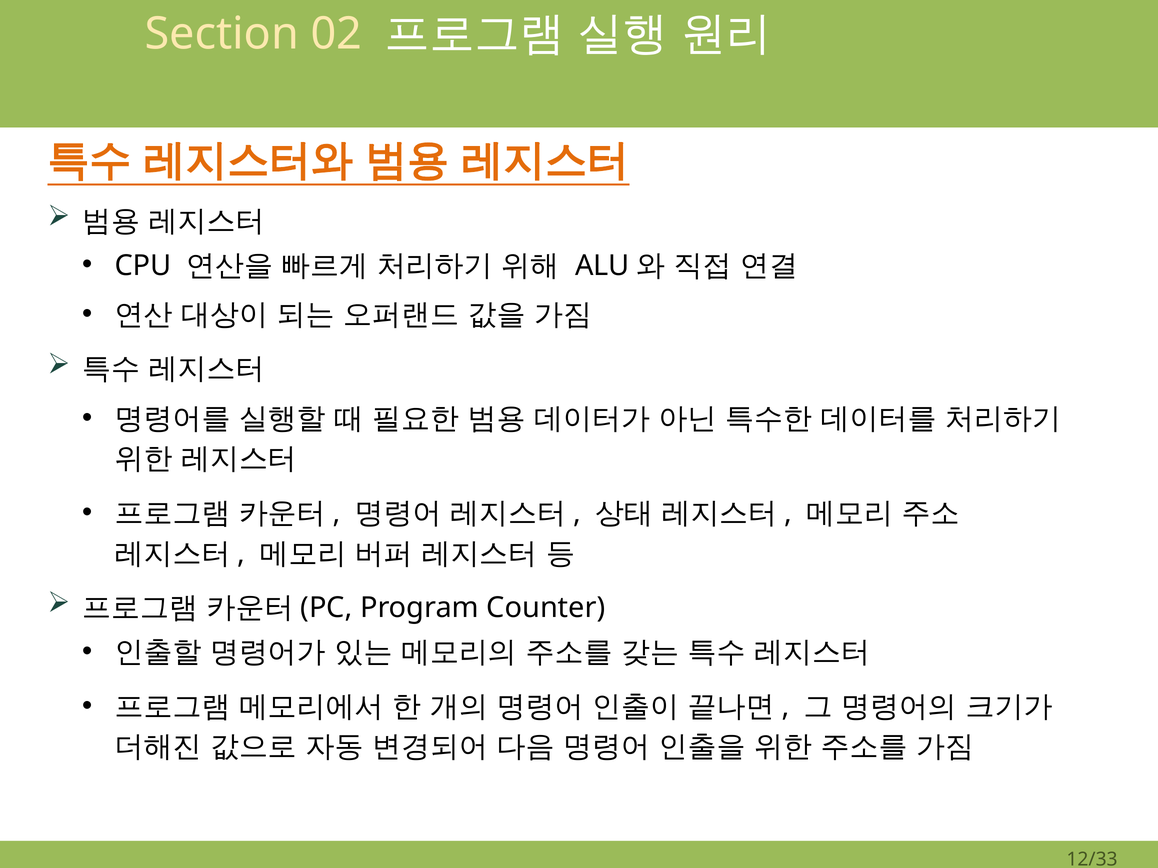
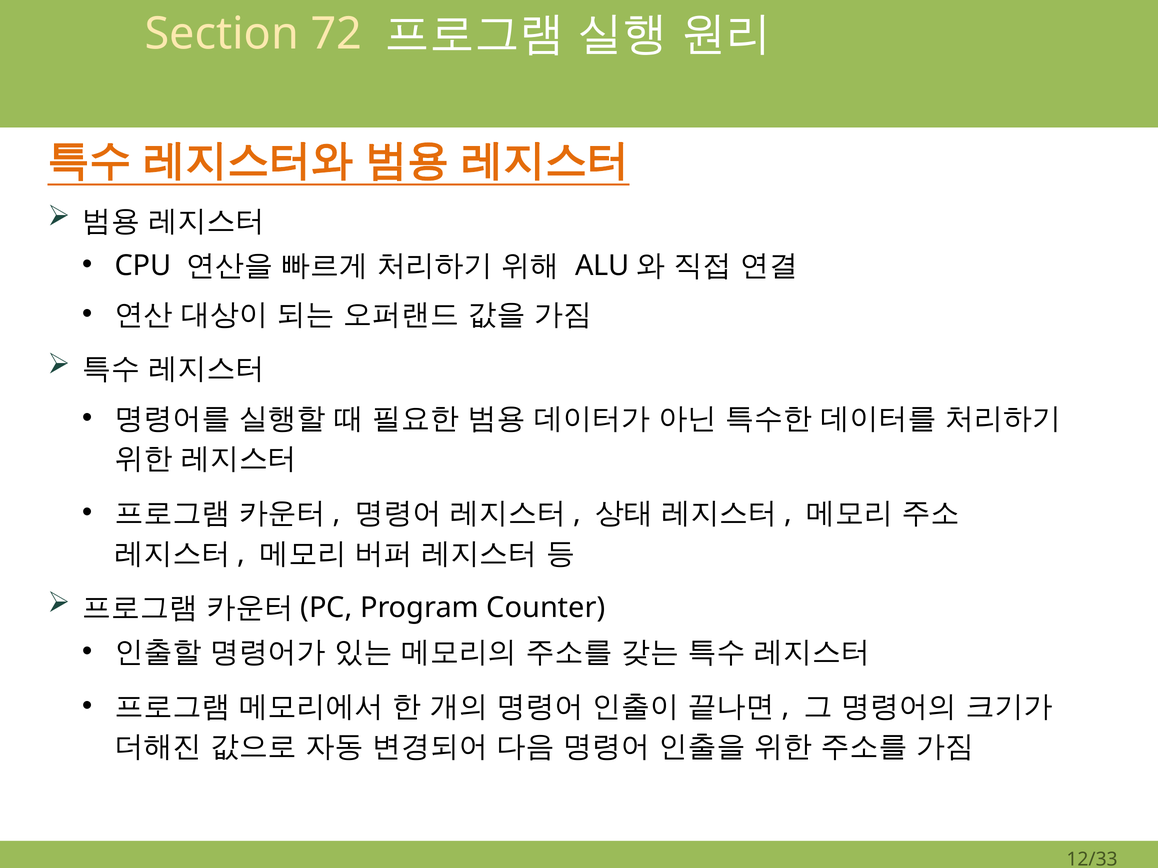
02: 02 -> 72
